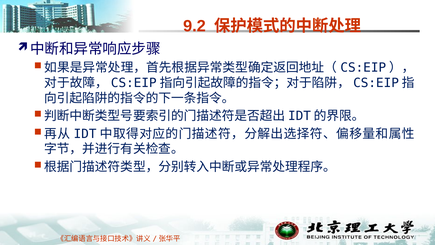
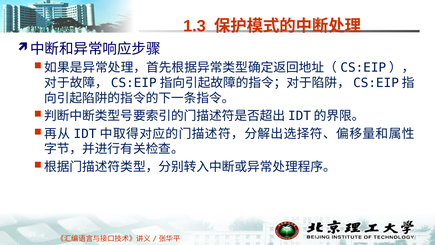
9.2: 9.2 -> 1.3
